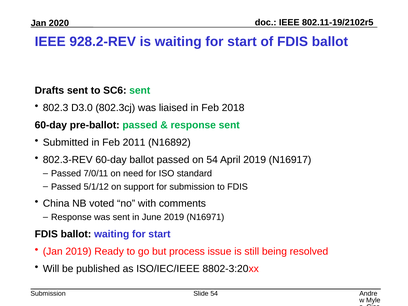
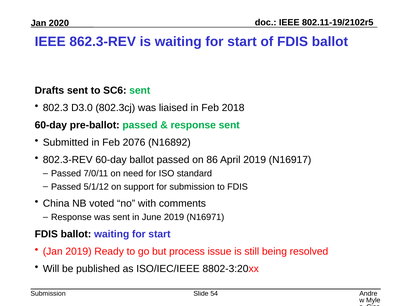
928.2-REV: 928.2-REV -> 862.3-REV
2011: 2011 -> 2076
on 54: 54 -> 86
